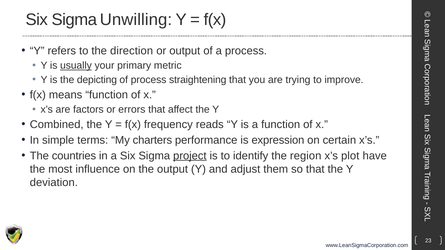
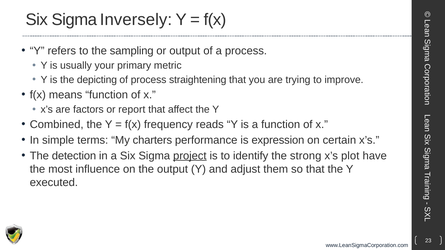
Unwilling: Unwilling -> Inversely
direction: direction -> sampling
usually underline: present -> none
errors: errors -> report
countries: countries -> detection
region: region -> strong
deviation: deviation -> executed
